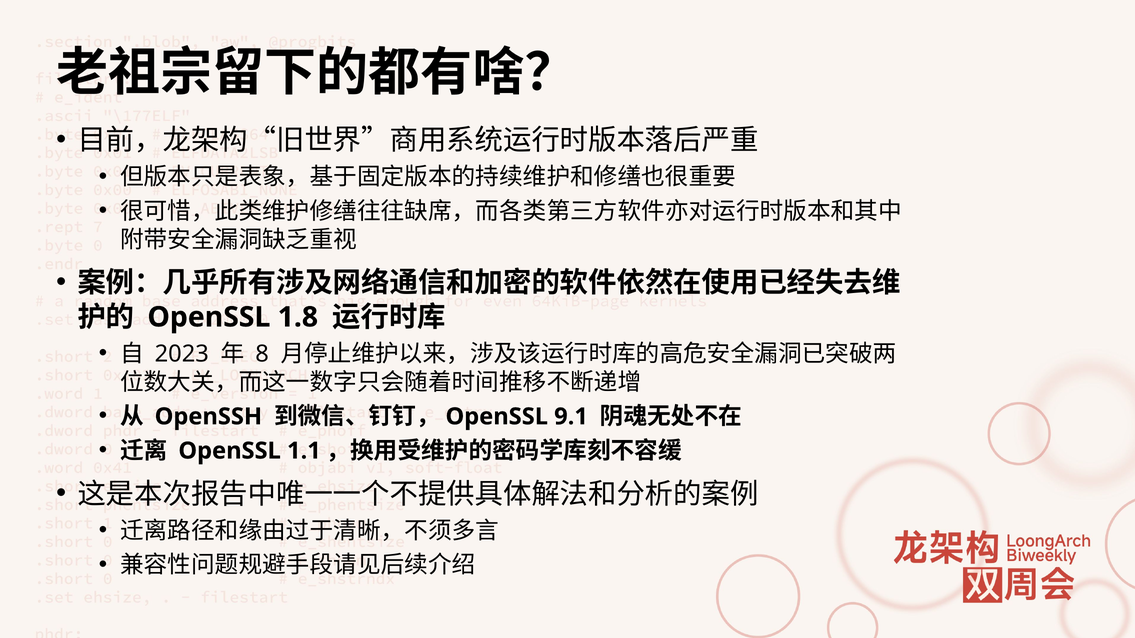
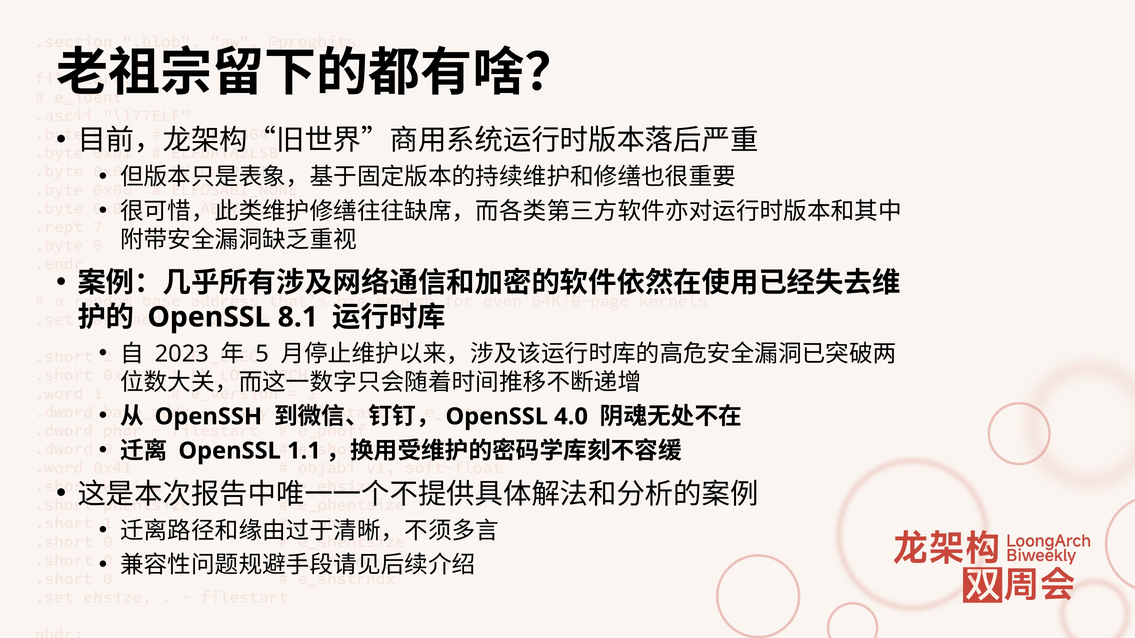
1.8: 1.8 -> 8.1
8: 8 -> 5
9.1: 9.1 -> 4.0
